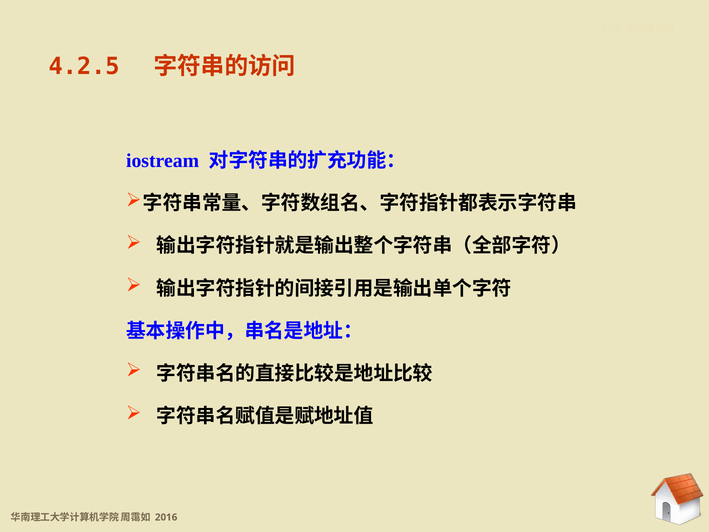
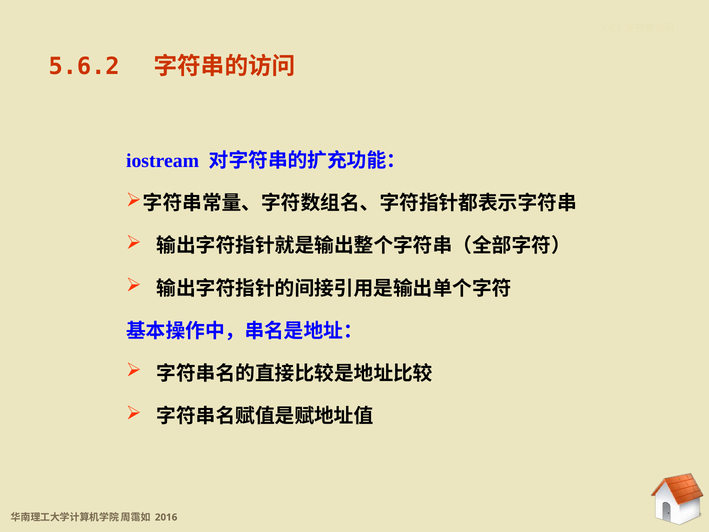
4.2.5: 4.2.5 -> 5.6.2
